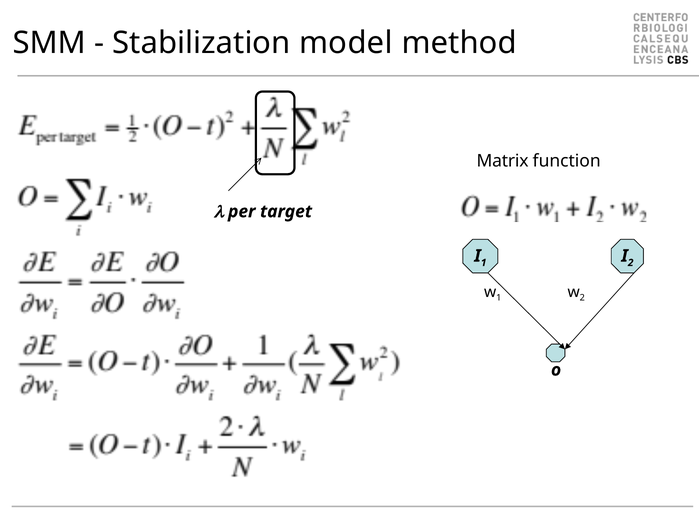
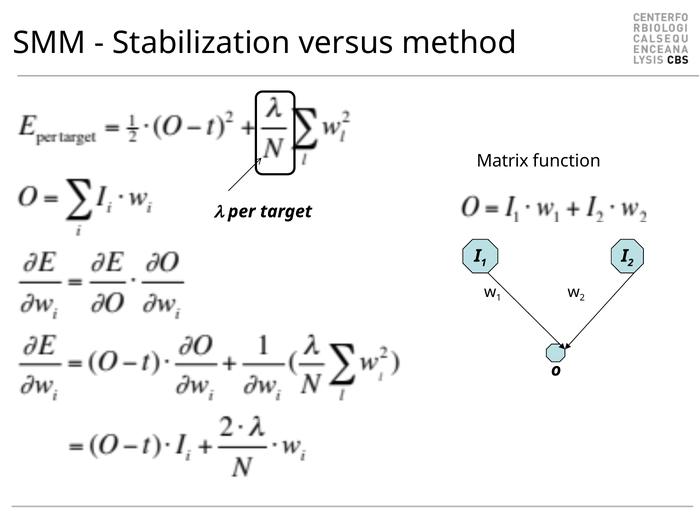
model: model -> versus
